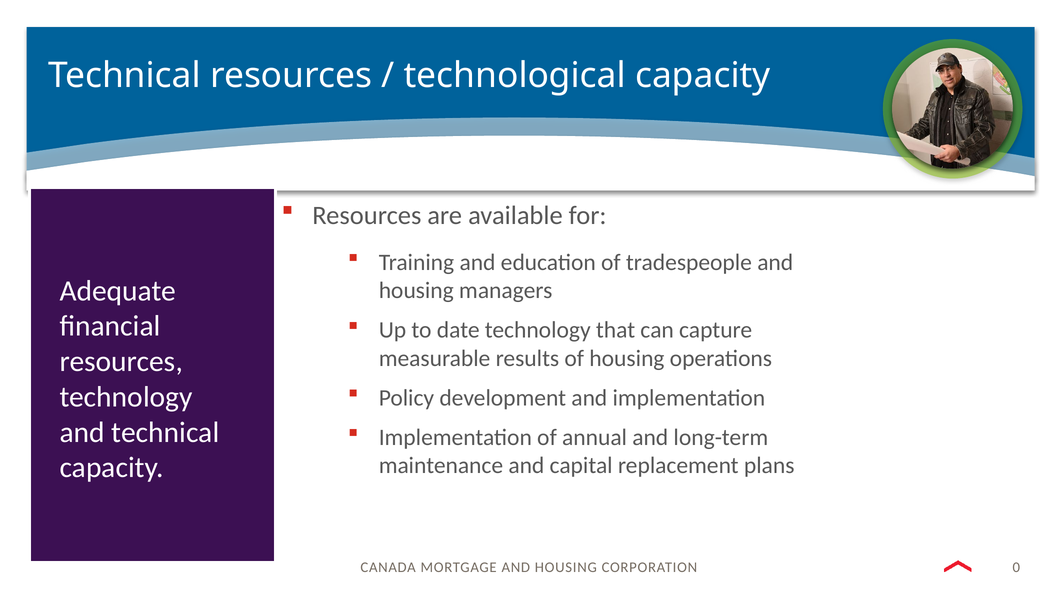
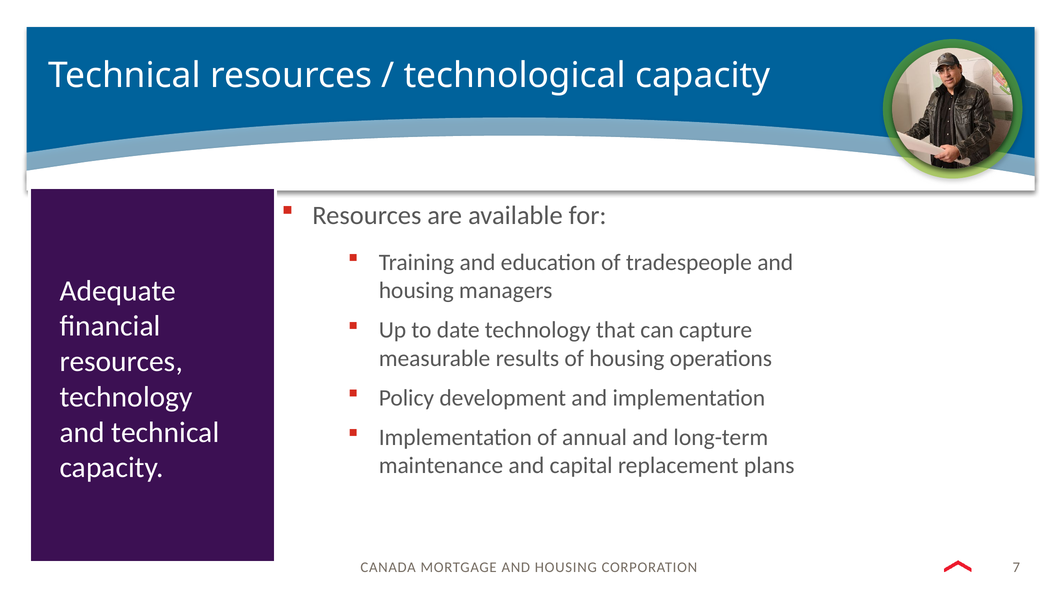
0: 0 -> 7
